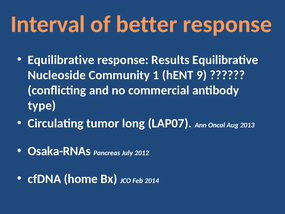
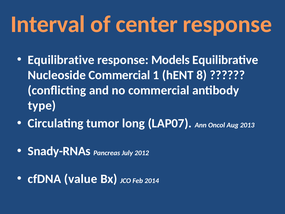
better: better -> center
Results: Results -> Models
Nucleoside Community: Community -> Commercial
9: 9 -> 8
Osaka-RNAs: Osaka-RNAs -> Snady-RNAs
home: home -> value
